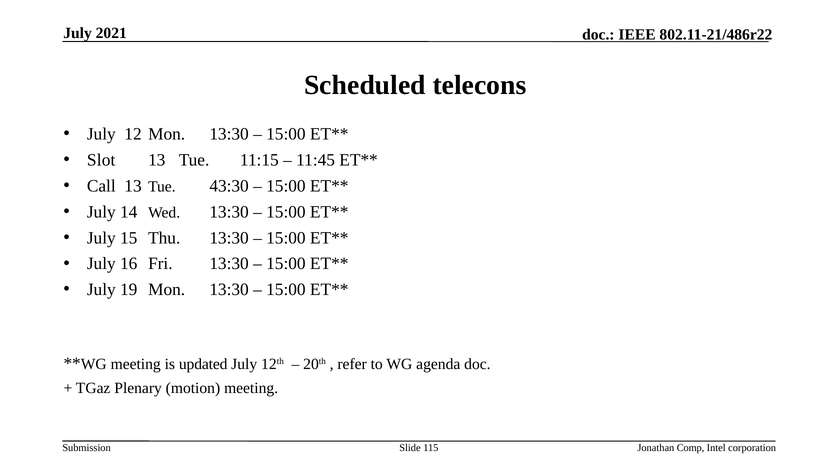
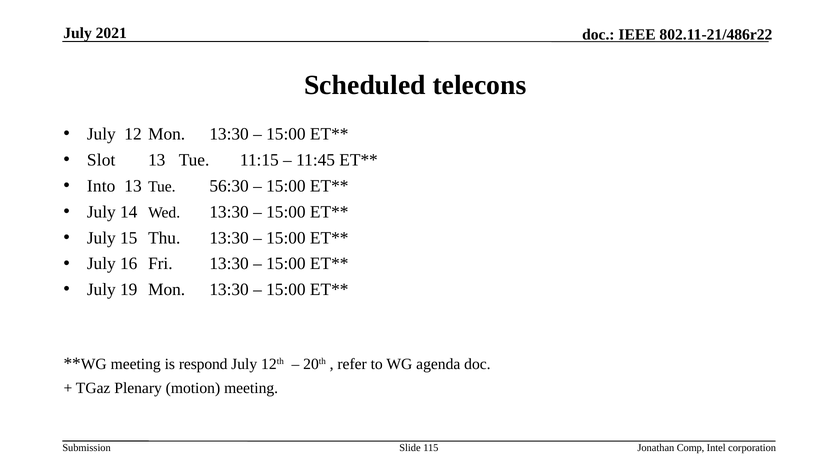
Call: Call -> Into
43:30: 43:30 -> 56:30
updated: updated -> respond
